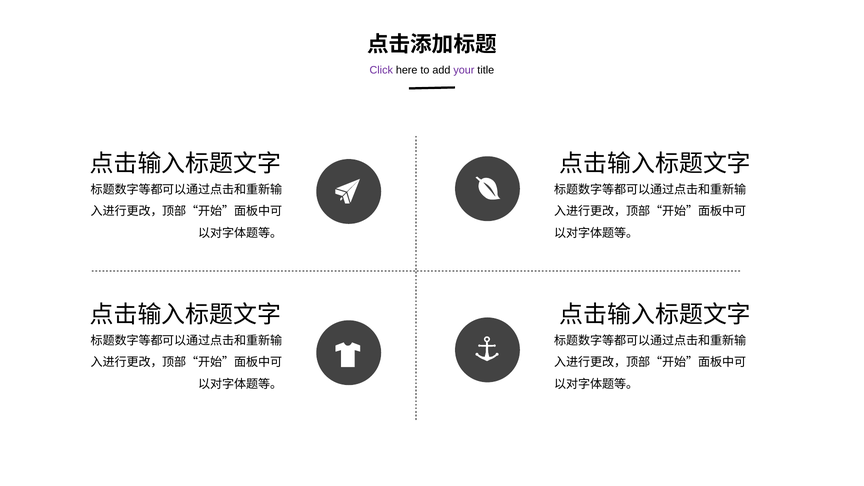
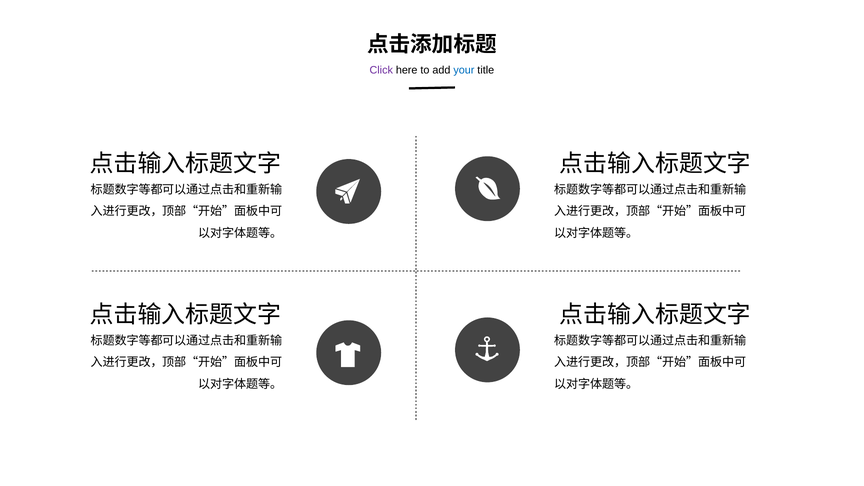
your colour: purple -> blue
